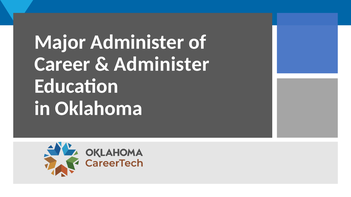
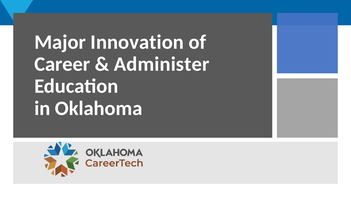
Major Administer: Administer -> Innovation
